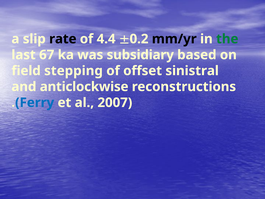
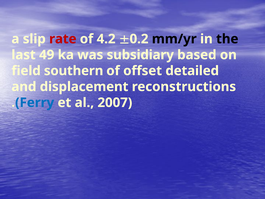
rate colour: black -> red
4.4: 4.4 -> 4.2
the colour: green -> black
67: 67 -> 49
stepping: stepping -> southern
sinistral: sinistral -> detailed
anticlockwise: anticlockwise -> displacement
